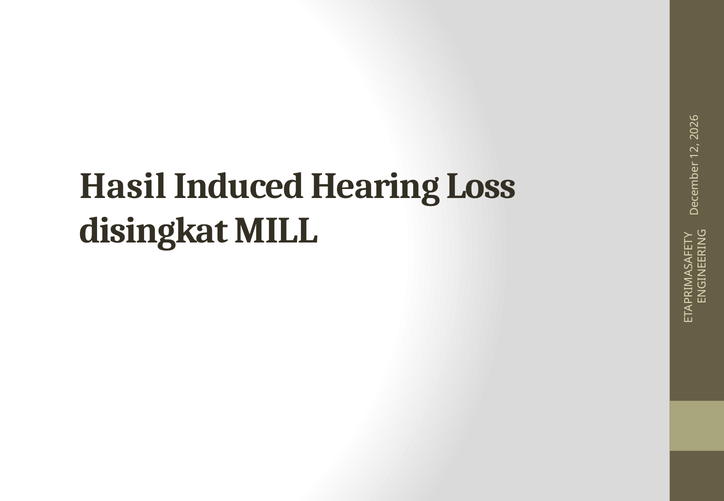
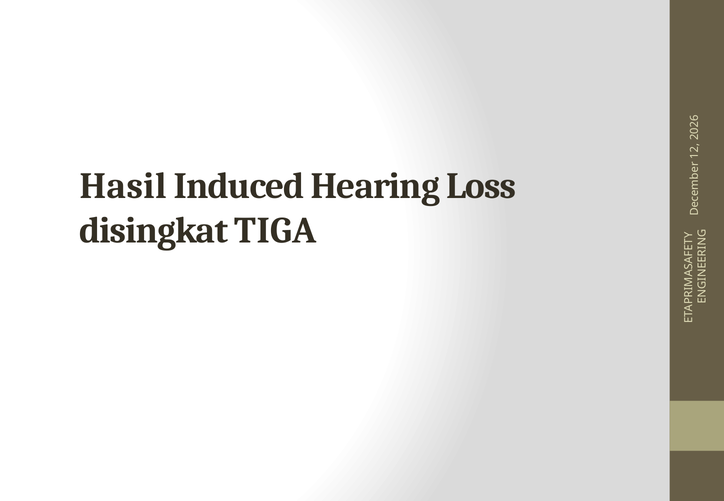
MILL: MILL -> TIGA
